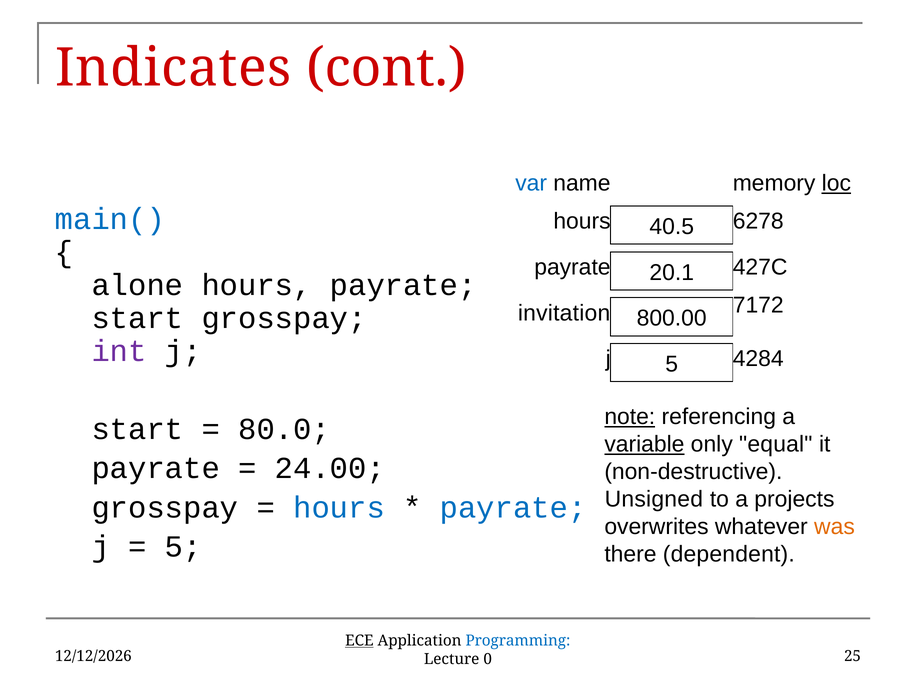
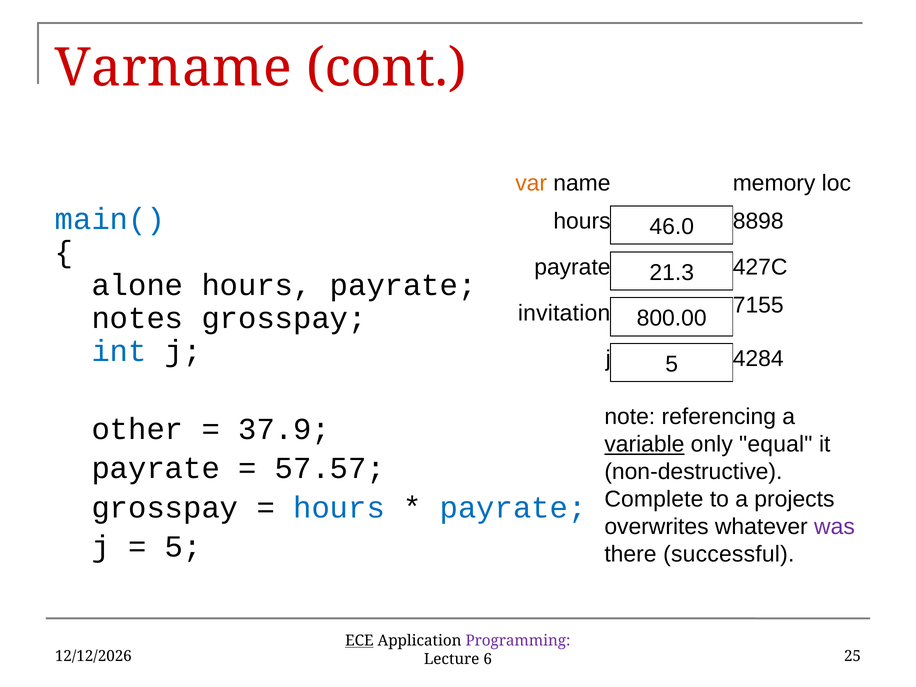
Indicates: Indicates -> Varname
var colour: blue -> orange
loc underline: present -> none
6278: 6278 -> 8898
40.5: 40.5 -> 46.0
20.1: 20.1 -> 21.3
7172: 7172 -> 7155
start at (137, 318): start -> notes
int colour: purple -> blue
note underline: present -> none
start at (137, 429): start -> other
80.0: 80.0 -> 37.9
24.00: 24.00 -> 57.57
Unsigned: Unsigned -> Complete
was colour: orange -> purple
dependent: dependent -> successful
Programming colour: blue -> purple
0: 0 -> 6
